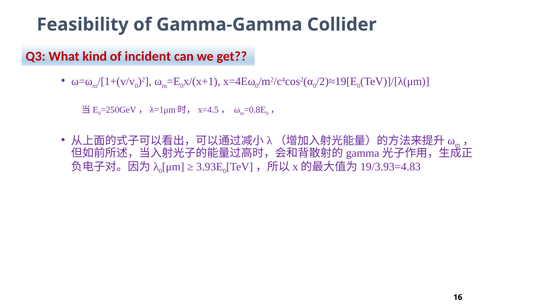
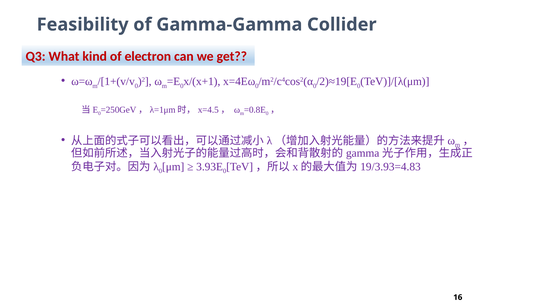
incident: incident -> electron
